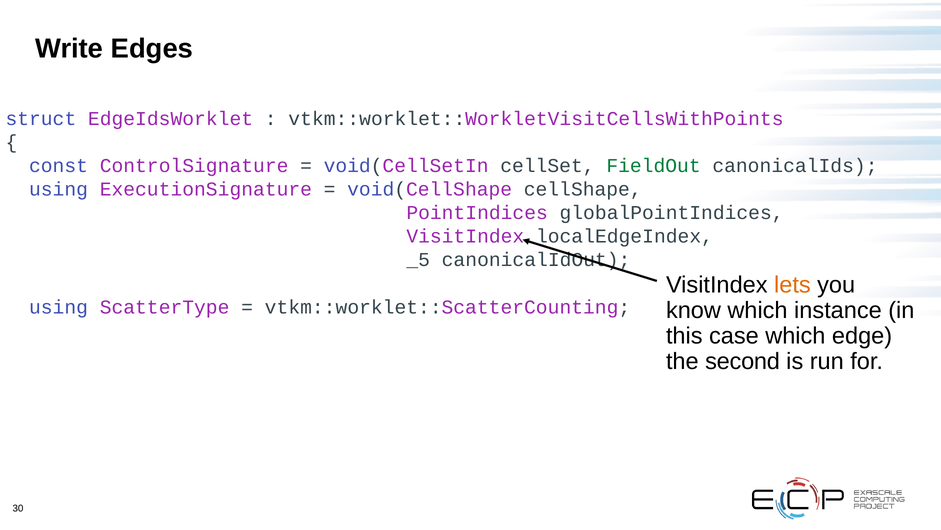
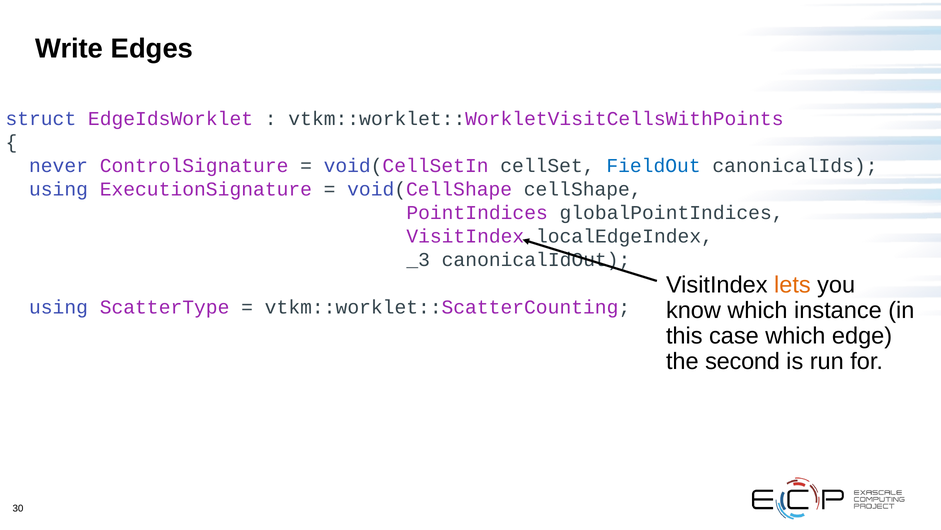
const: const -> never
FieldOut colour: green -> blue
_5: _5 -> _3
